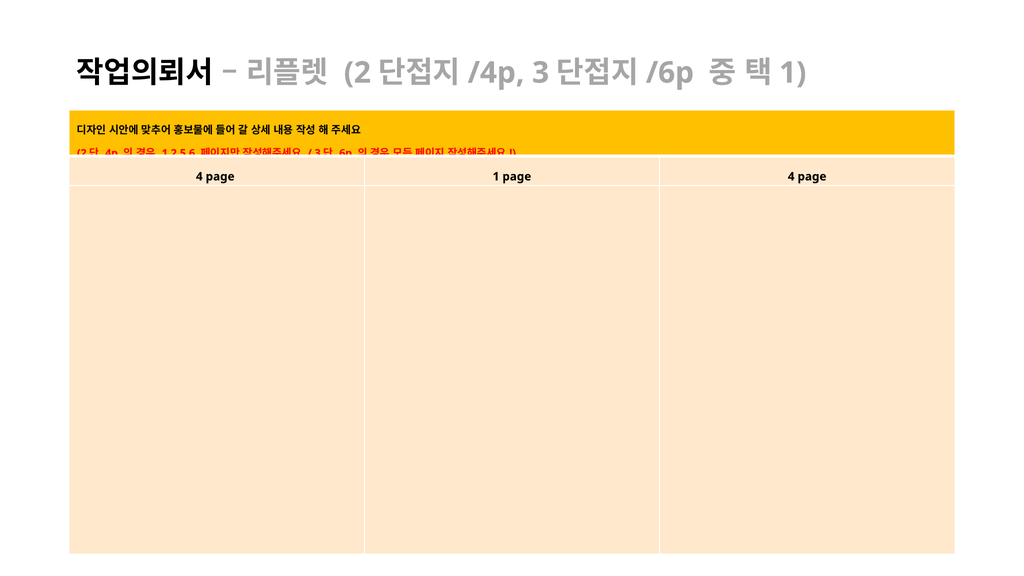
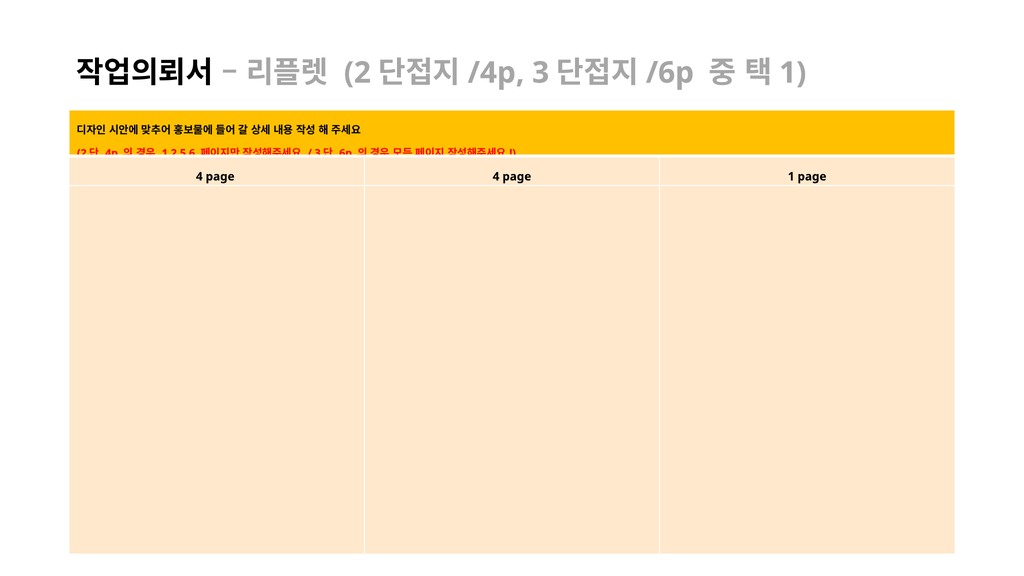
page 1: 1 -> 4
page 4: 4 -> 1
